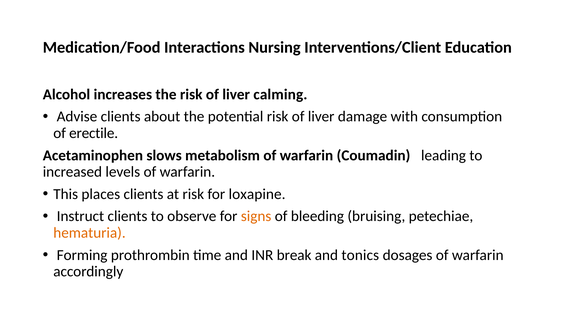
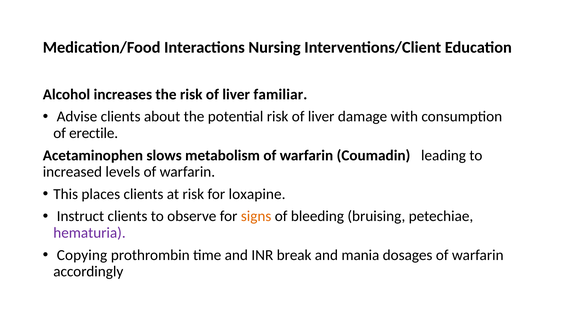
calming: calming -> familiar
hematuria colour: orange -> purple
Forming: Forming -> Copying
tonics: tonics -> mania
